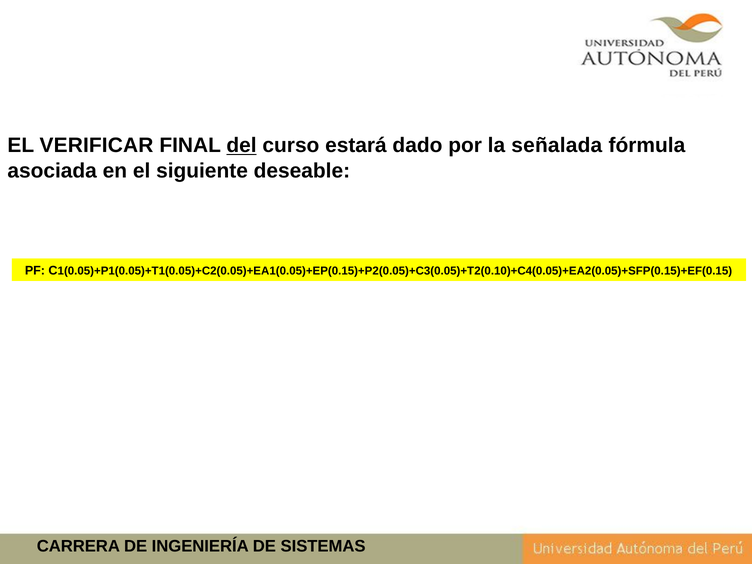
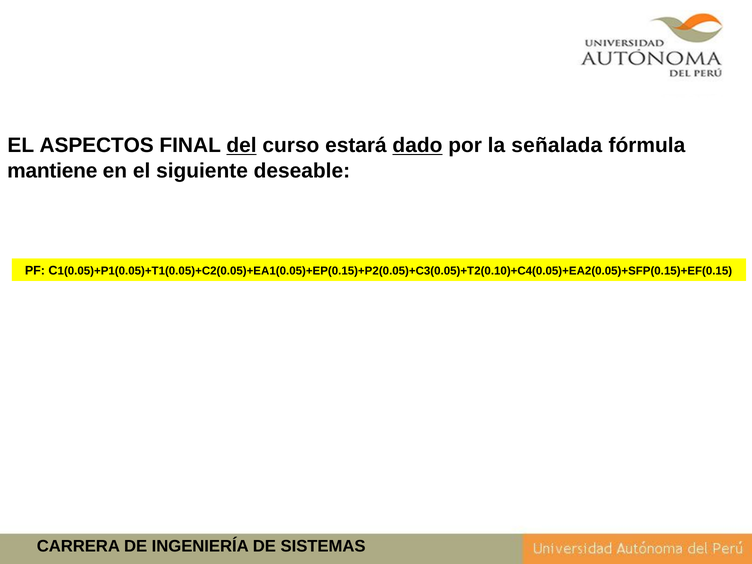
VERIFICAR: VERIFICAR -> ASPECTOS
dado underline: none -> present
asociada: asociada -> mantiene
